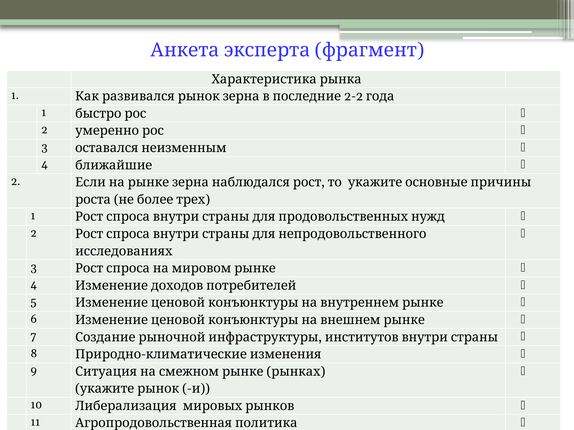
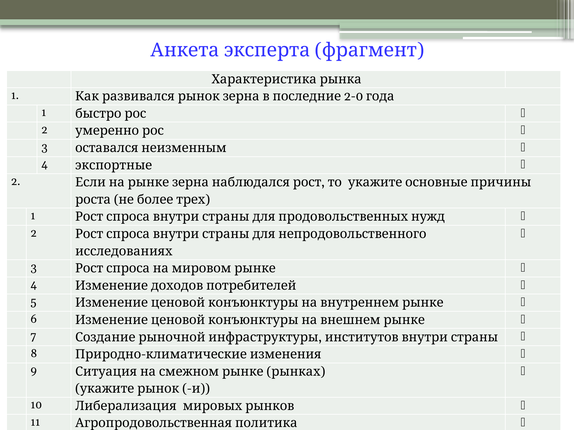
2-2: 2-2 -> 2-0
ближайшие: ближайшие -> экспортные
